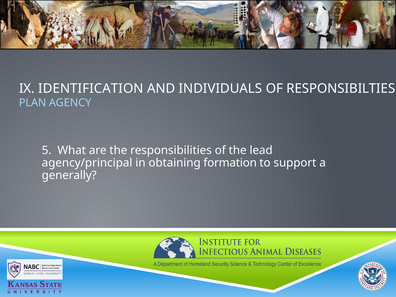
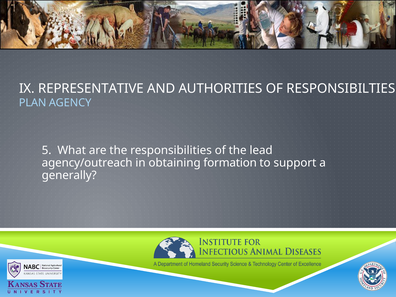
IDENTIFICATION: IDENTIFICATION -> REPRESENTATIVE
INDIVIDUALS: INDIVIDUALS -> AUTHORITIES
agency/principal: agency/principal -> agency/outreach
